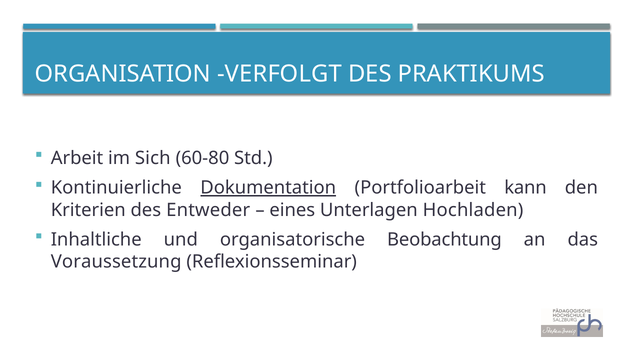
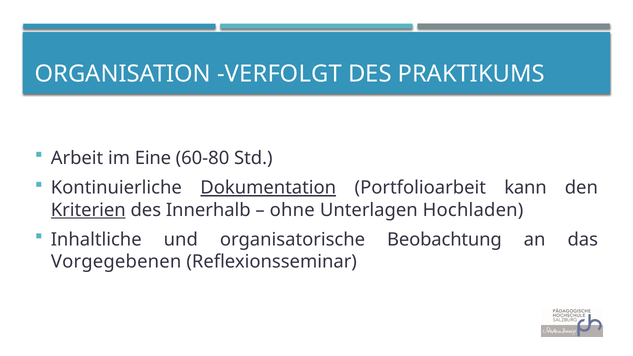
Sich: Sich -> Eine
Kriterien underline: none -> present
Entweder: Entweder -> Innerhalb
eines: eines -> ohne
Voraussetzung: Voraussetzung -> Vorgegebenen
